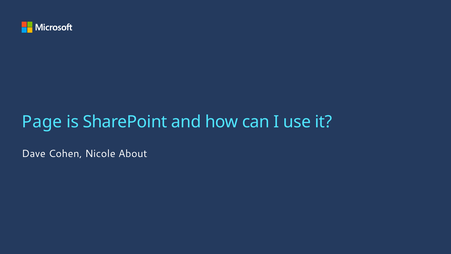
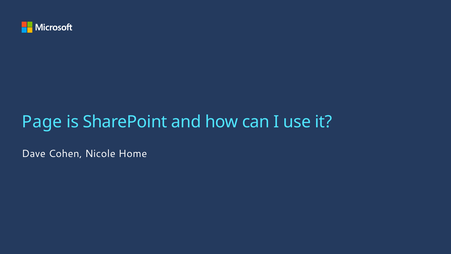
About: About -> Home
